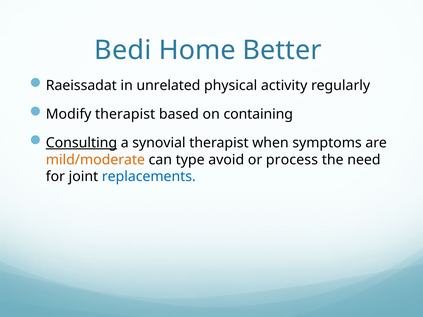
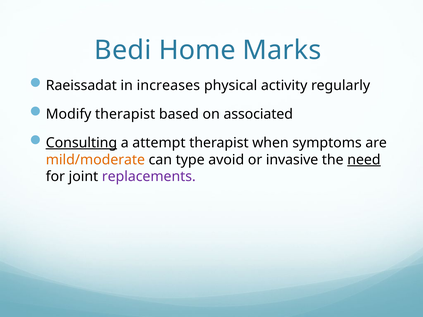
Better: Better -> Marks
unrelated: unrelated -> increases
containing: containing -> associated
synovial: synovial -> attempt
process: process -> invasive
need underline: none -> present
replacements colour: blue -> purple
